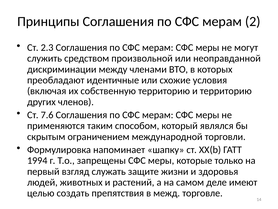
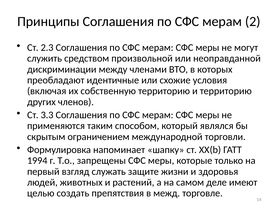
7.6: 7.6 -> 3.3
